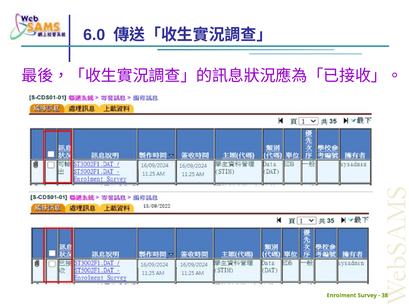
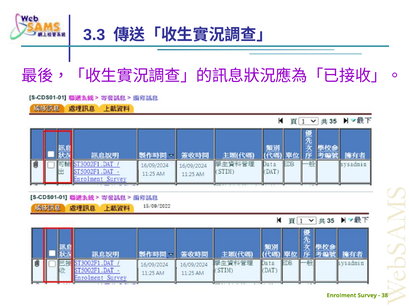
6.0: 6.0 -> 3.3
